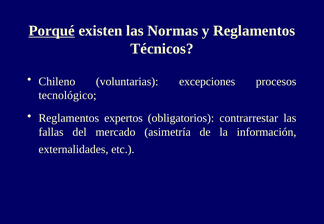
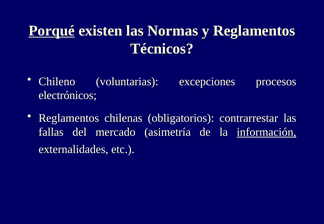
tecnológico: tecnológico -> electrónicos
expertos: expertos -> chilenas
información underline: none -> present
